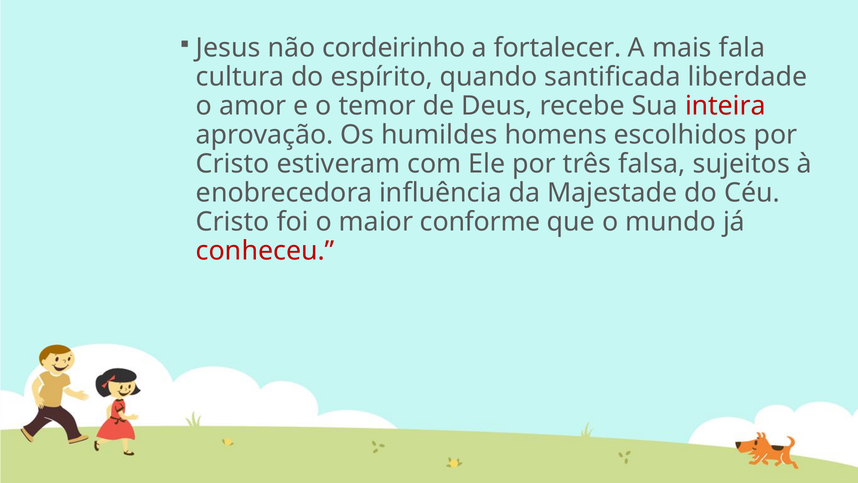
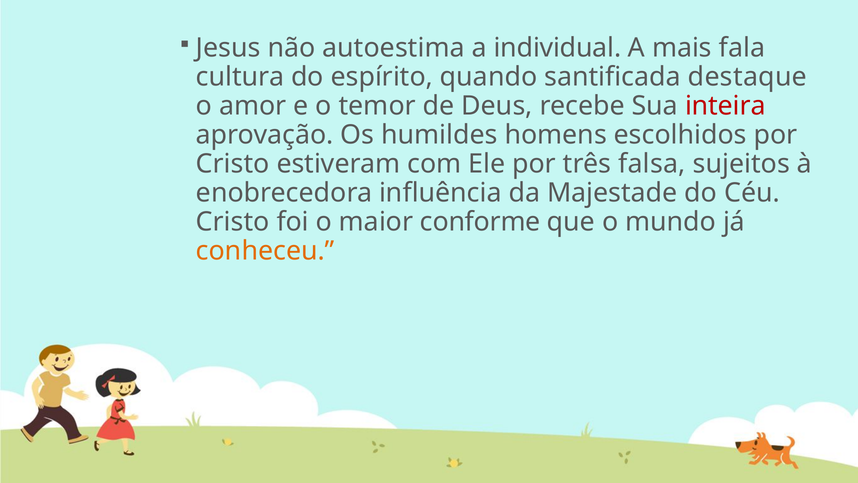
cordeirinho: cordeirinho -> autoestima
fortalecer: fortalecer -> individual
liberdade: liberdade -> destaque
conheceu colour: red -> orange
